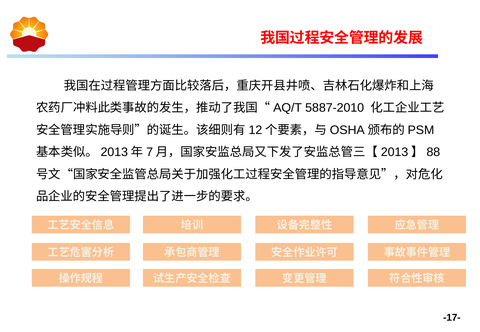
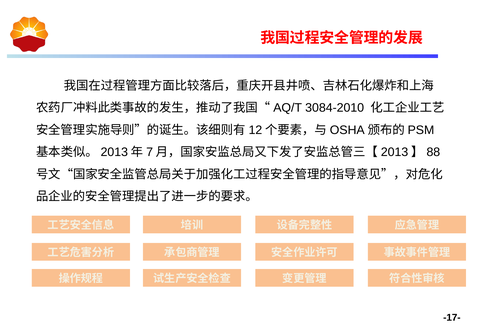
5887-2010: 5887-2010 -> 3084-2010
